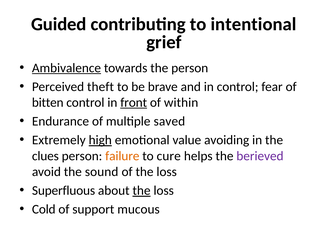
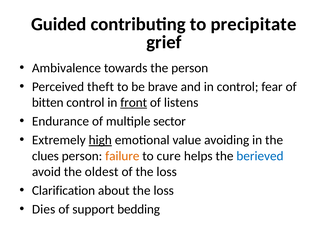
intentional: intentional -> precipitate
Ambivalence underline: present -> none
within: within -> listens
saved: saved -> sector
berieved colour: purple -> blue
sound: sound -> oldest
Superfluous: Superfluous -> Clarification
the at (142, 191) underline: present -> none
Cold: Cold -> Dies
mucous: mucous -> bedding
